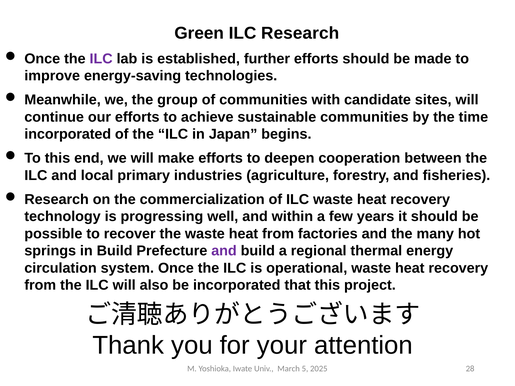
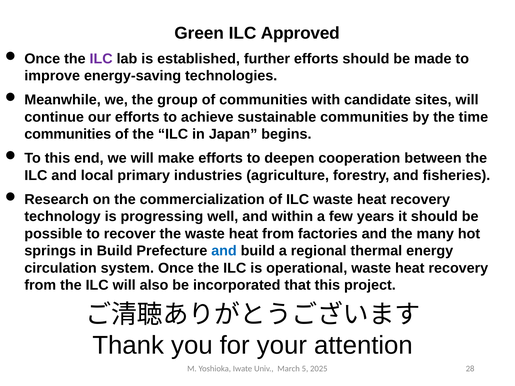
ILC Research: Research -> Approved
incorporated at (68, 134): incorporated -> communities
and at (224, 251) colour: purple -> blue
